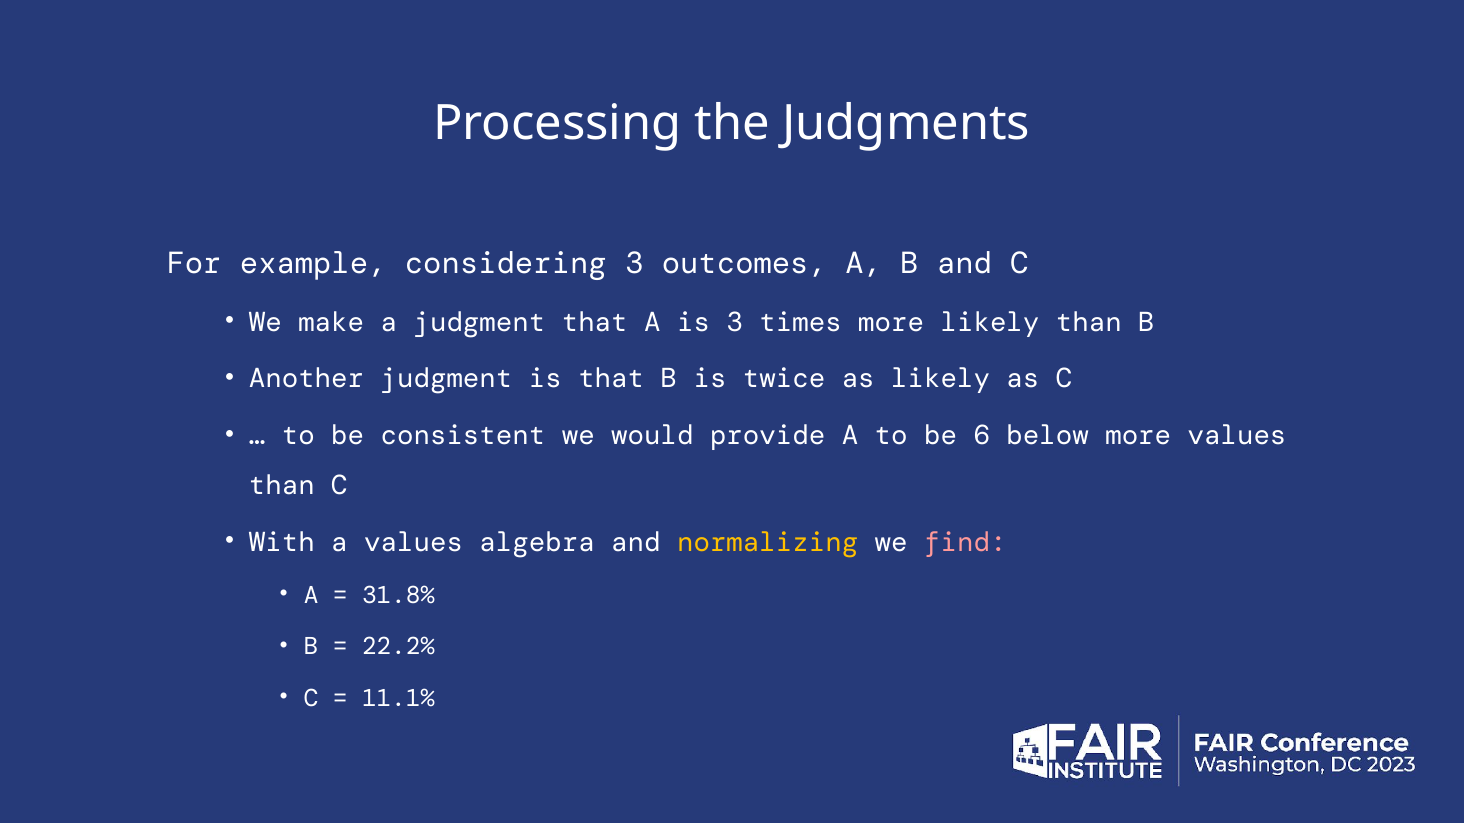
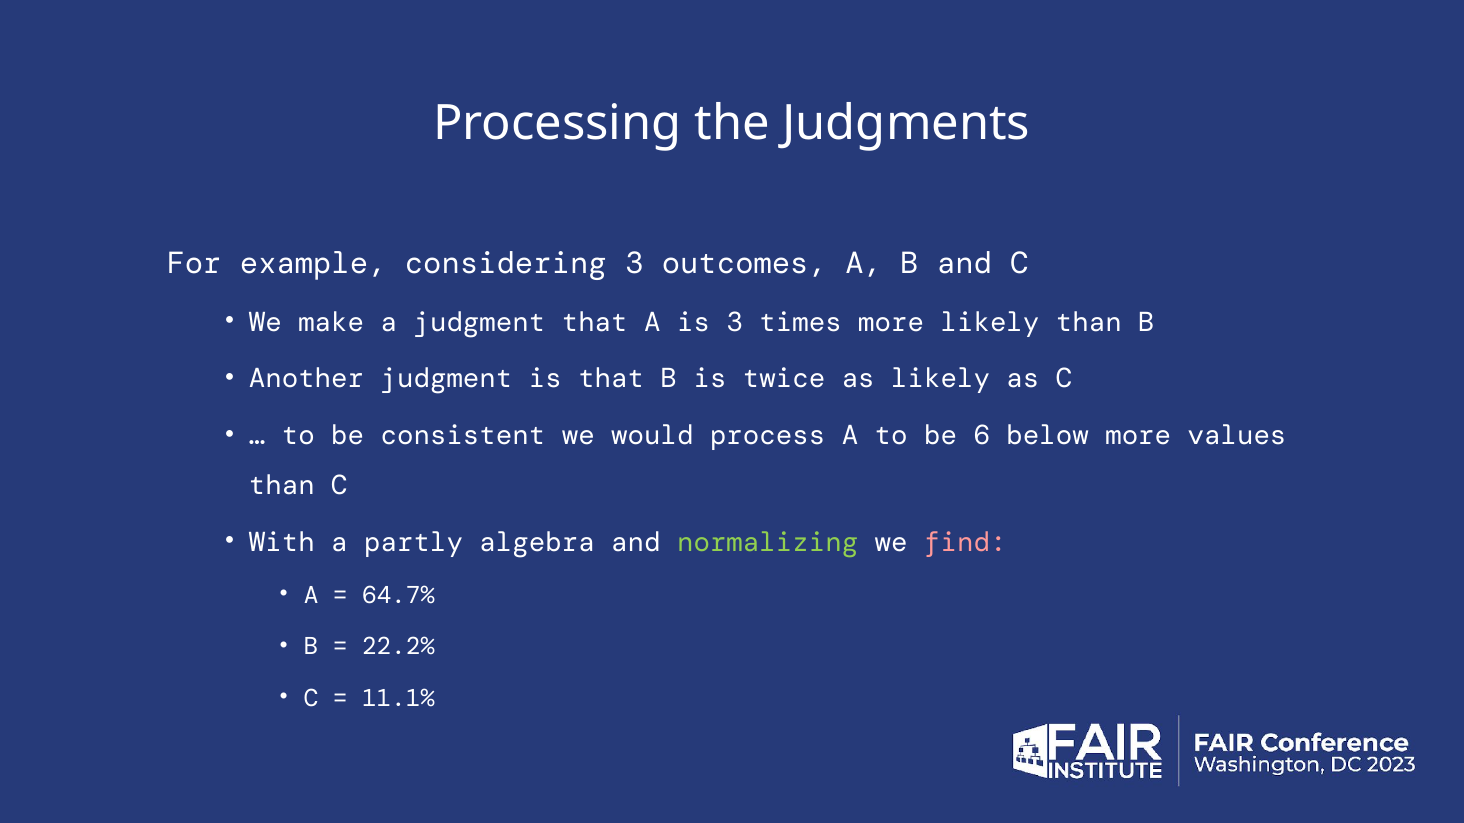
provide: provide -> process
a values: values -> partly
normalizing colour: yellow -> light green
31.8%: 31.8% -> 64.7%
